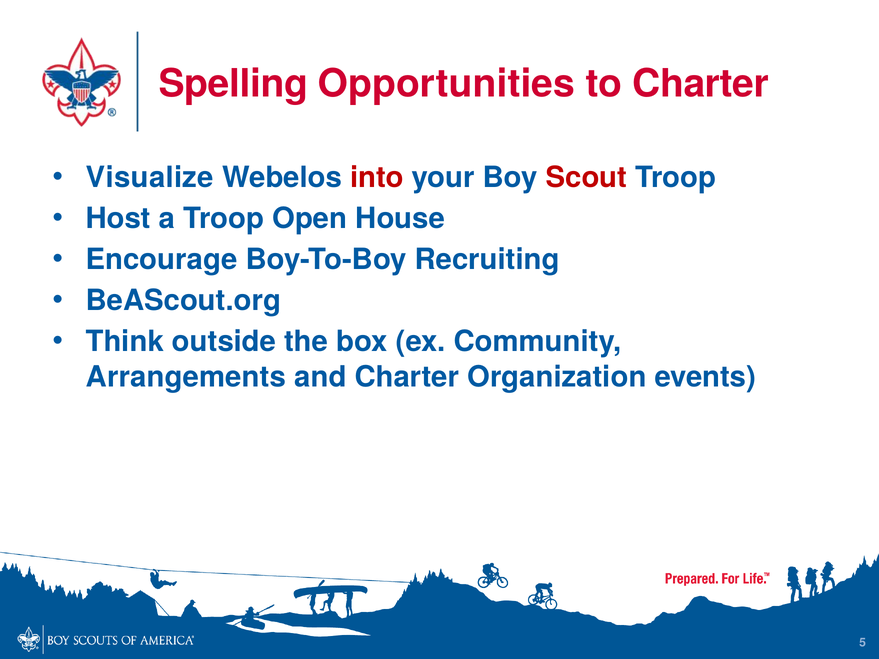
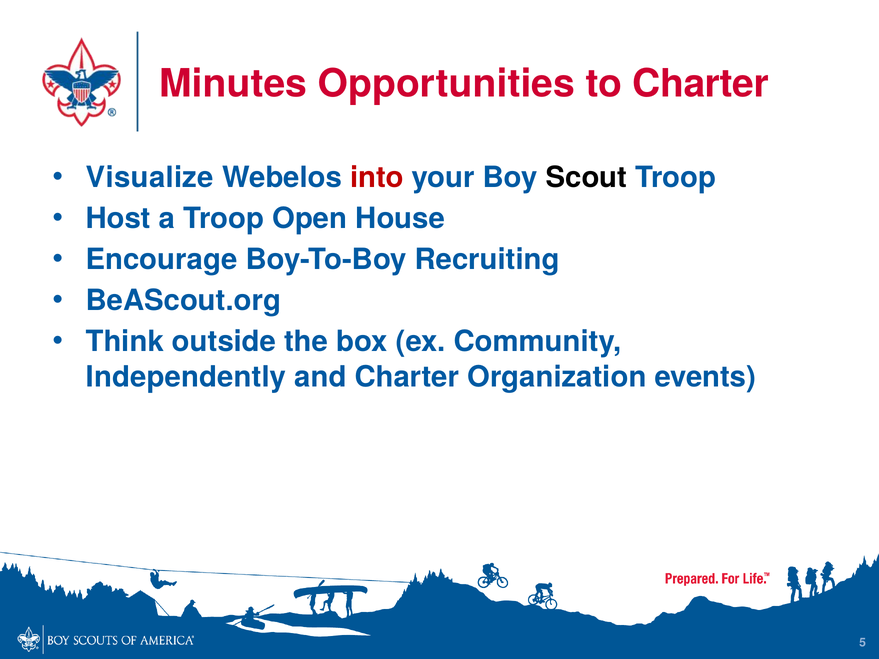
Spelling: Spelling -> Minutes
Scout colour: red -> black
Arrangements: Arrangements -> Independently
